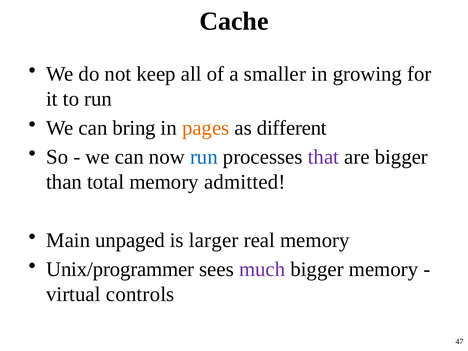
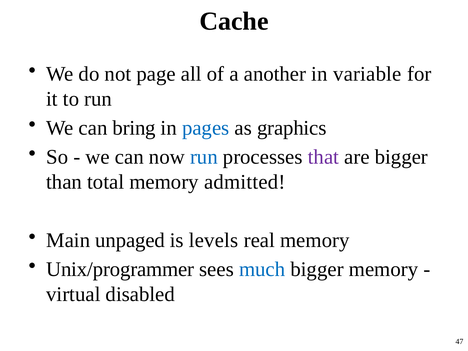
keep: keep -> page
smaller: smaller -> another
growing: growing -> variable
pages colour: orange -> blue
different: different -> graphics
larger: larger -> levels
much colour: purple -> blue
controls: controls -> disabled
